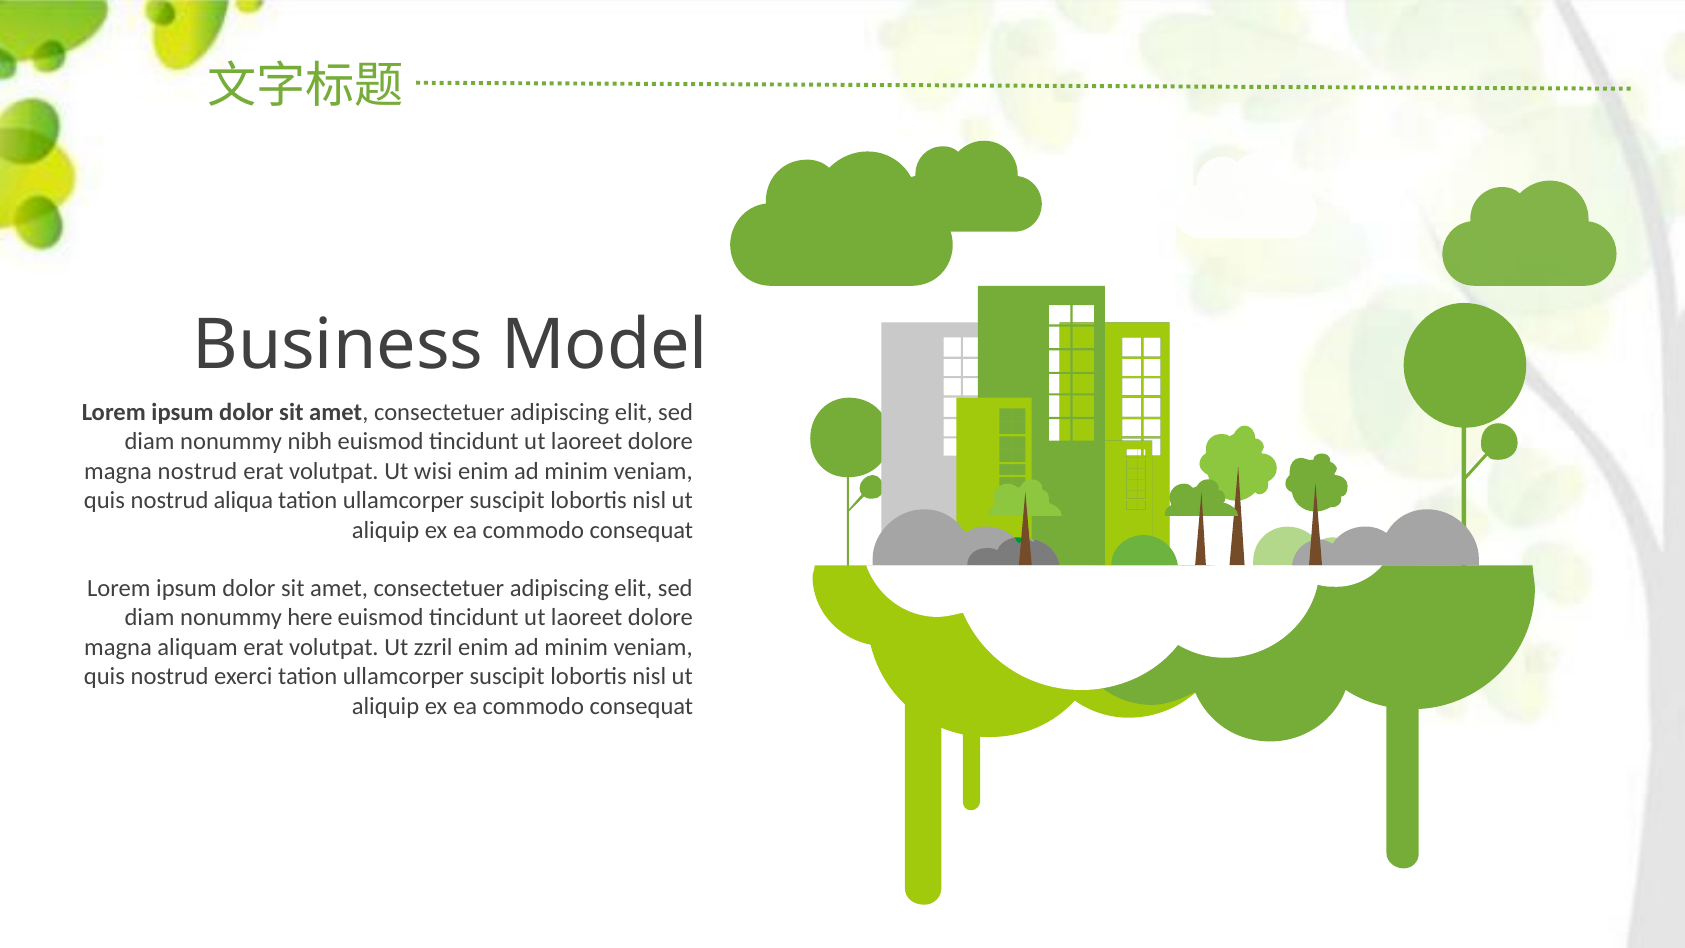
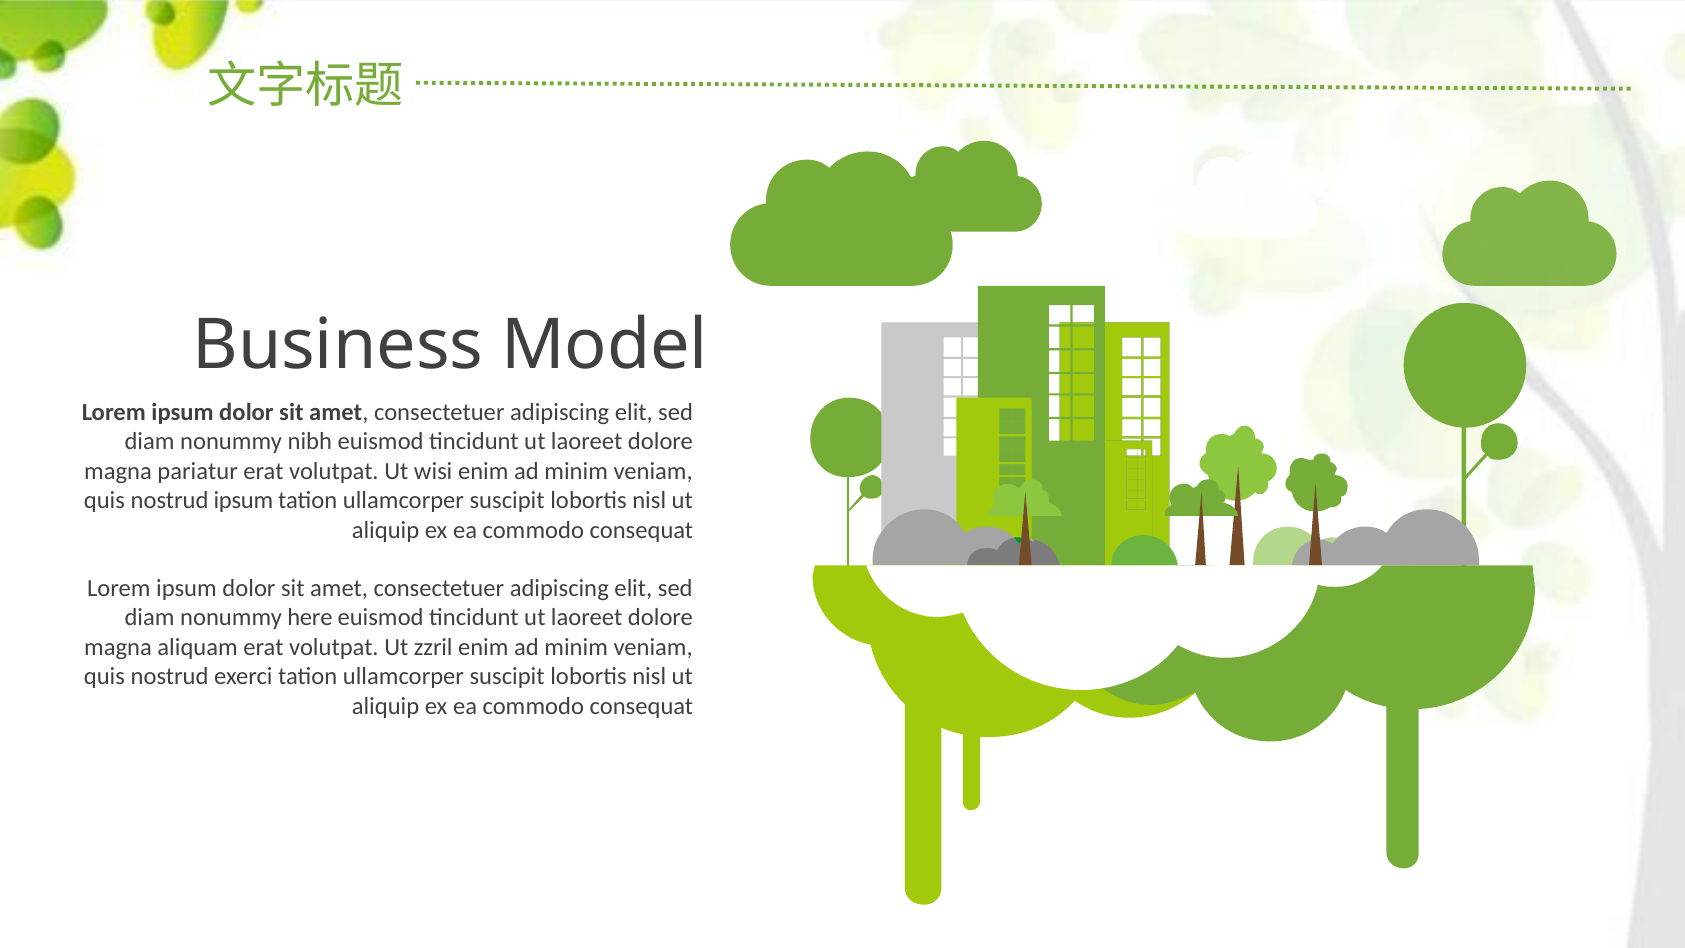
magna nostrud: nostrud -> pariatur
nostrud aliqua: aliqua -> ipsum
